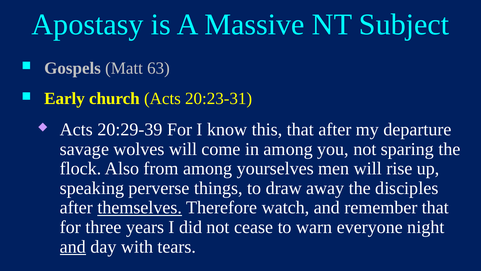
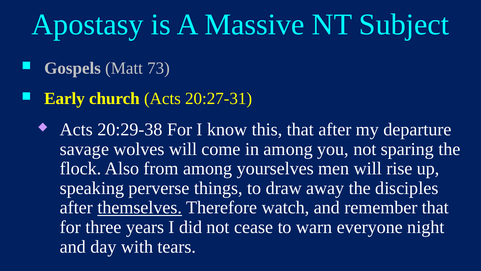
63: 63 -> 73
20:23-31: 20:23-31 -> 20:27-31
20:29-39: 20:29-39 -> 20:29-38
and at (73, 246) underline: present -> none
